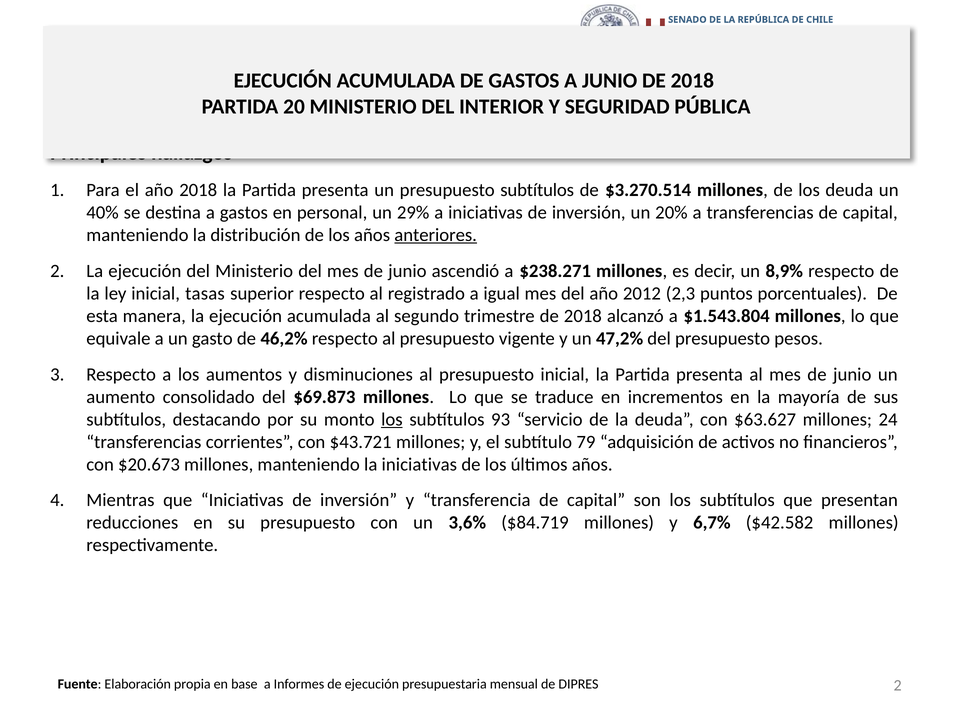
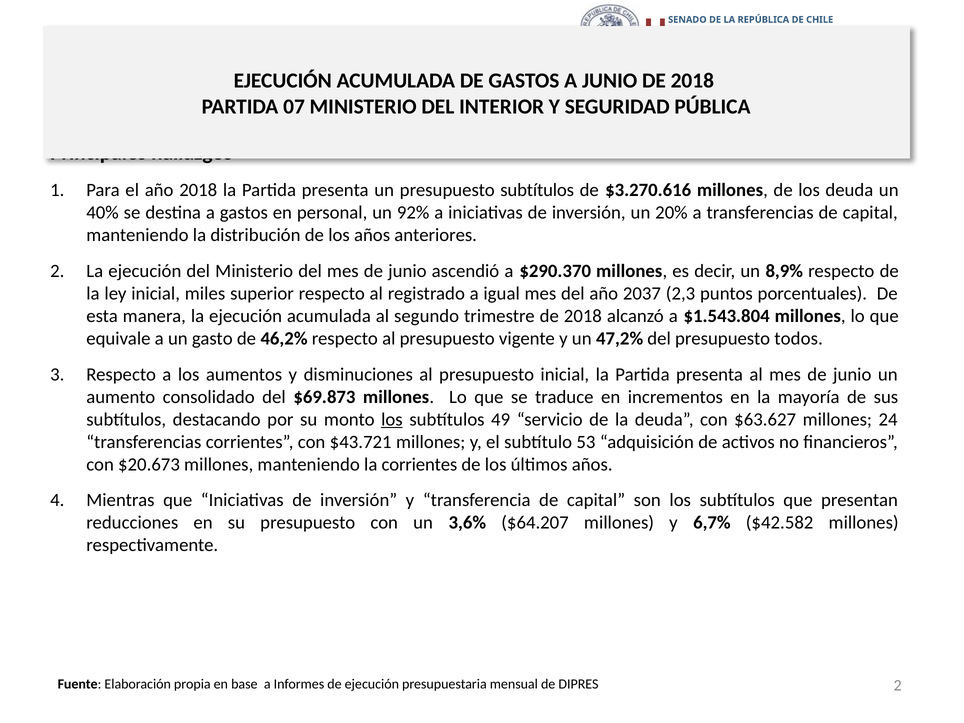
20: 20 -> 07
$3.270.514: $3.270.514 -> $3.270.616
29%: 29% -> 92%
anteriores underline: present -> none
$238.271: $238.271 -> $290.370
tasas: tasas -> miles
2012: 2012 -> 2037
pesos: pesos -> todos
93: 93 -> 49
79: 79 -> 53
la iniciativas: iniciativas -> corrientes
$84.719: $84.719 -> $64.207
